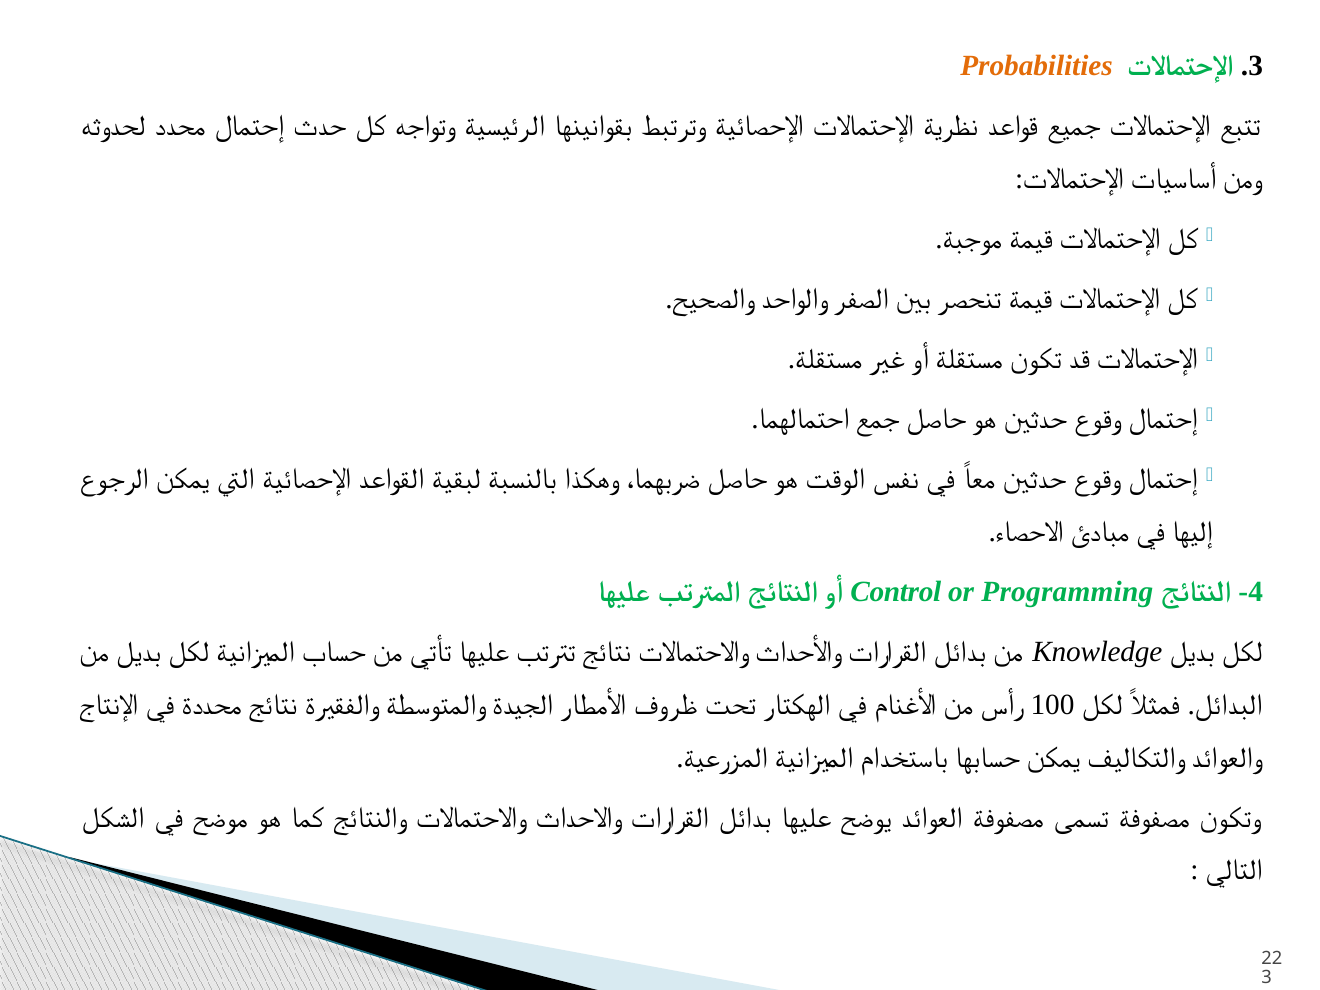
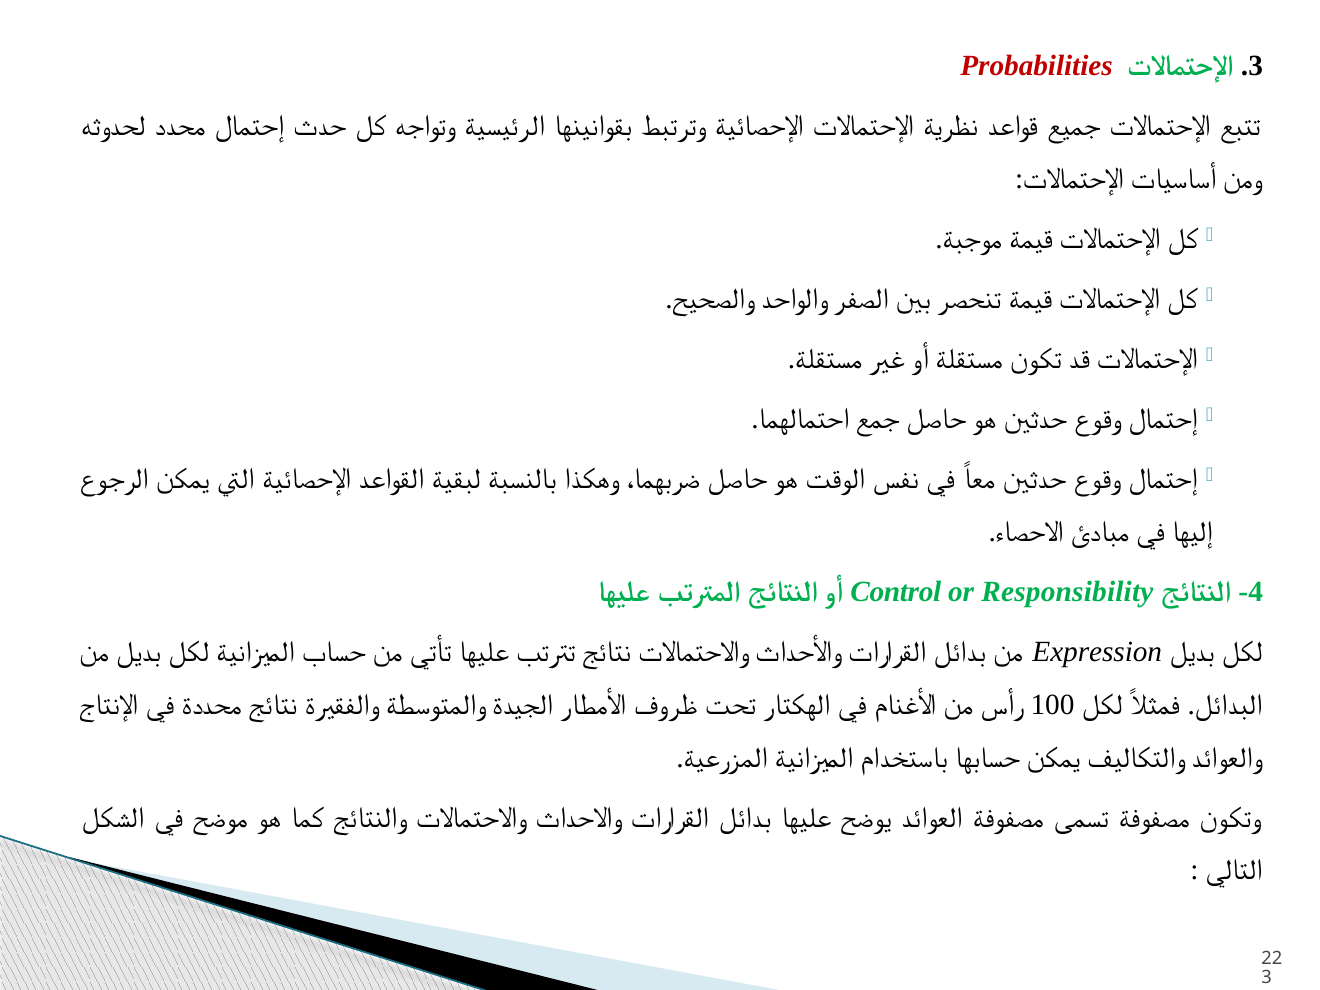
Probabilities colour: orange -> red
Programming: Programming -> Responsibility
Knowledge: Knowledge -> Expression
